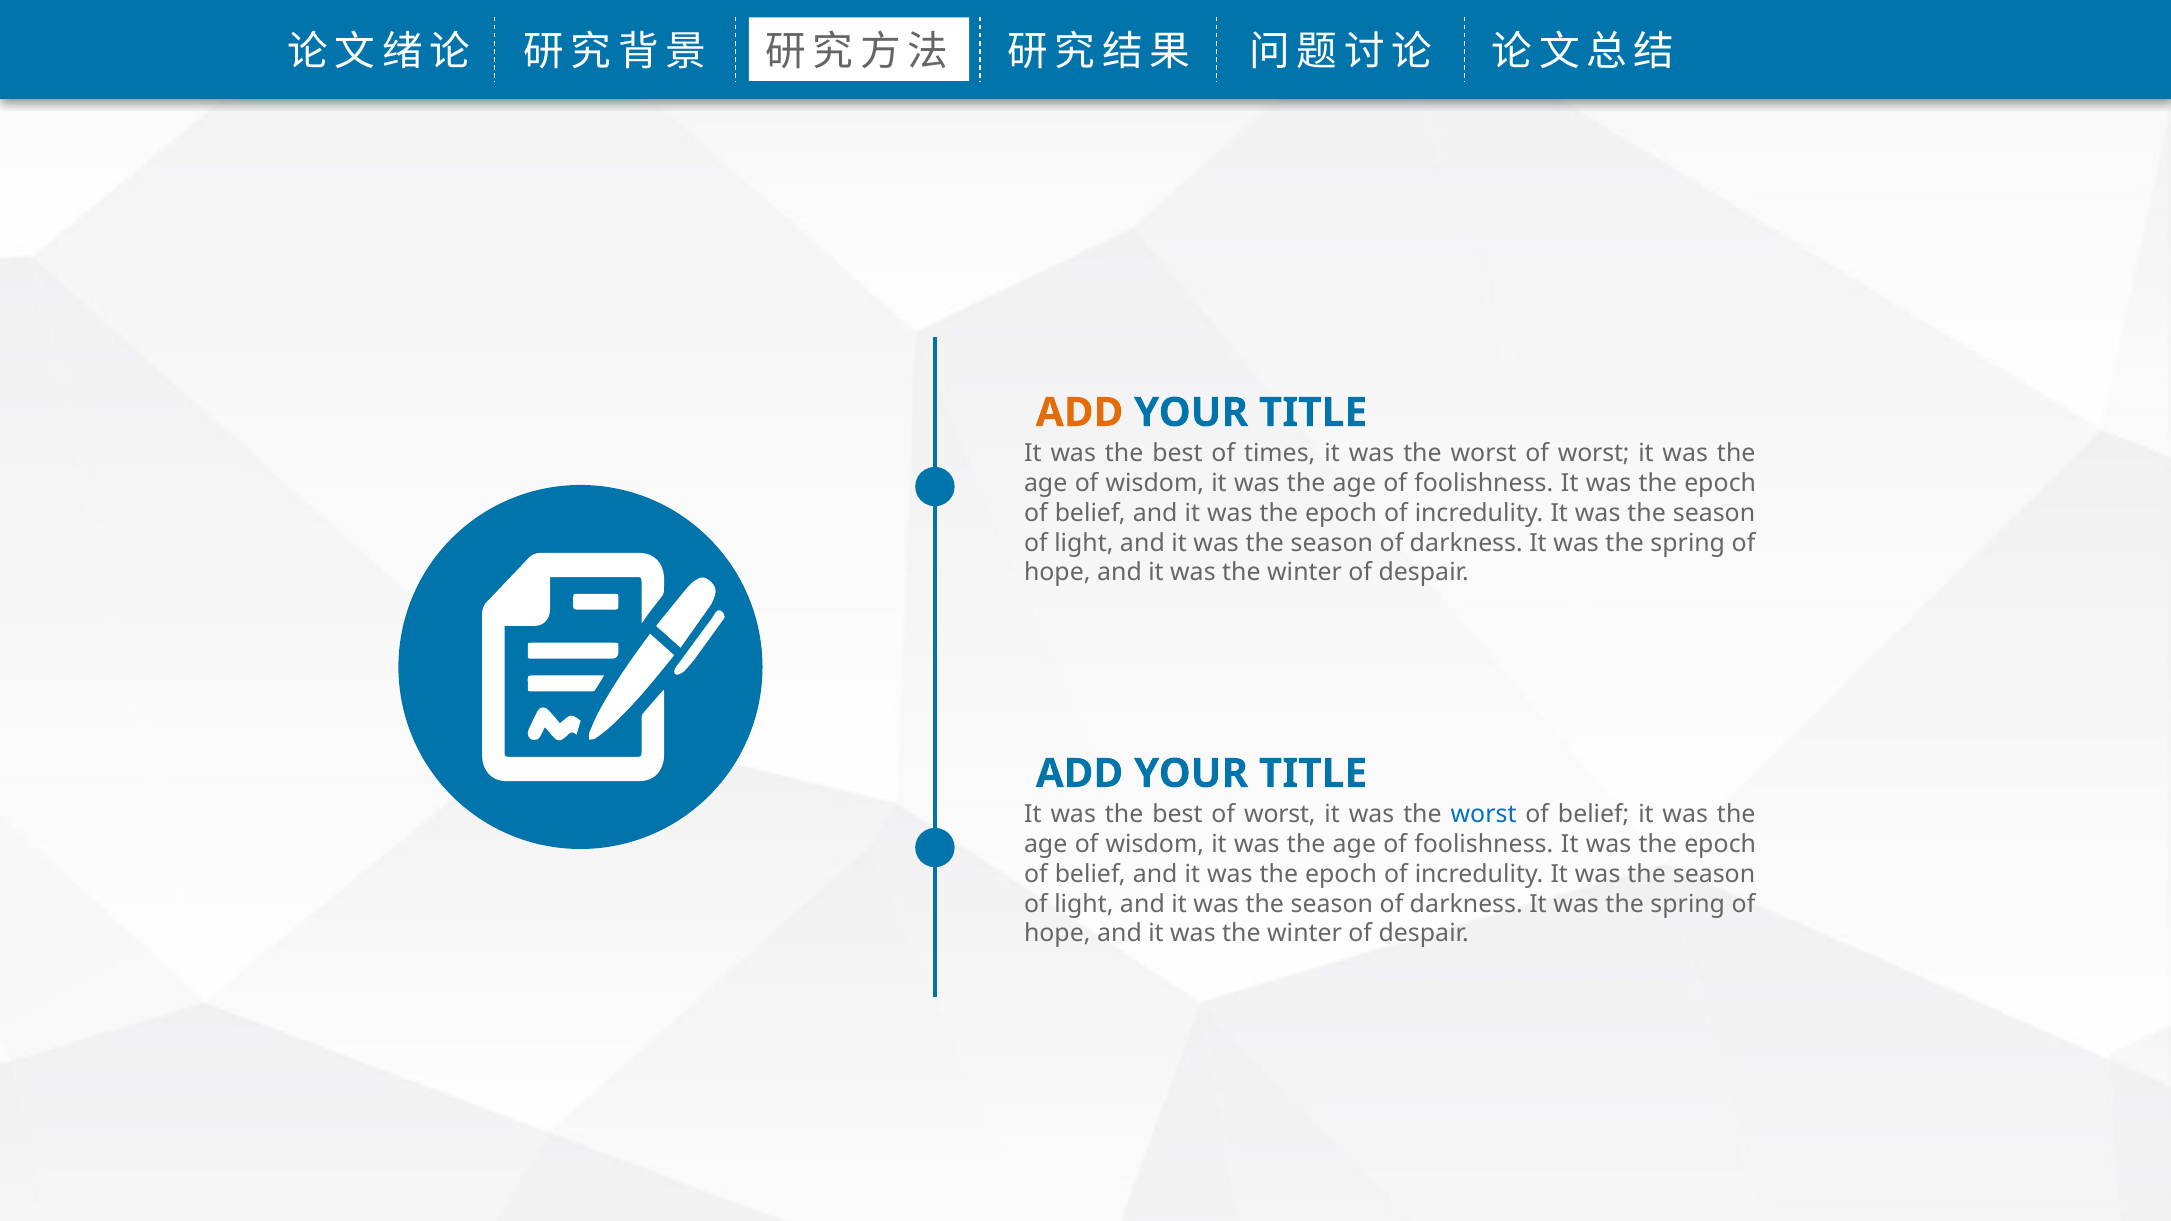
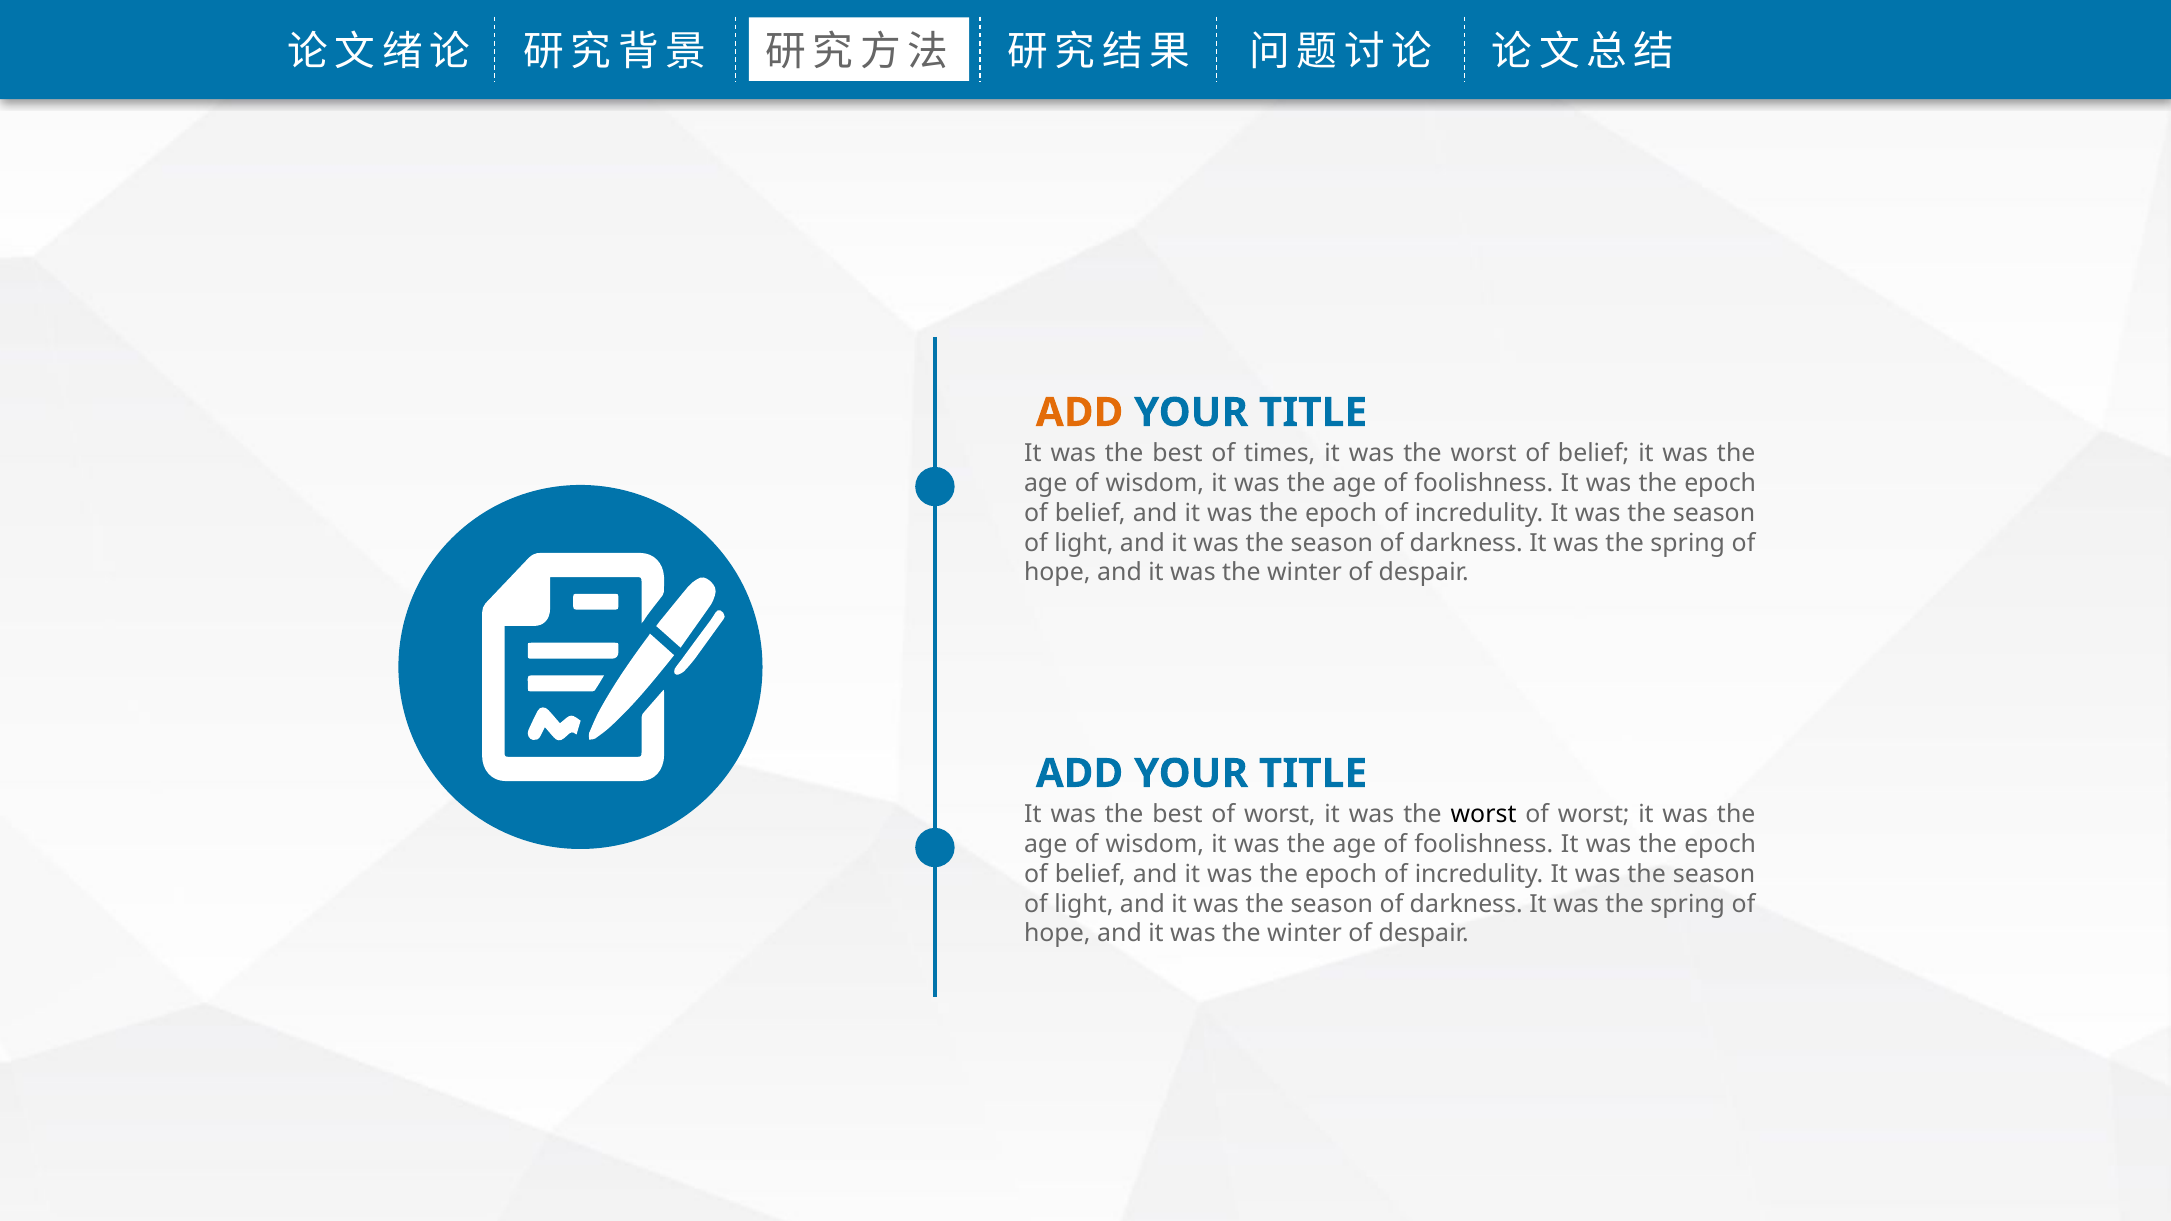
worst of worst: worst -> belief
worst at (1484, 814) colour: blue -> black
belief at (1594, 814): belief -> worst
